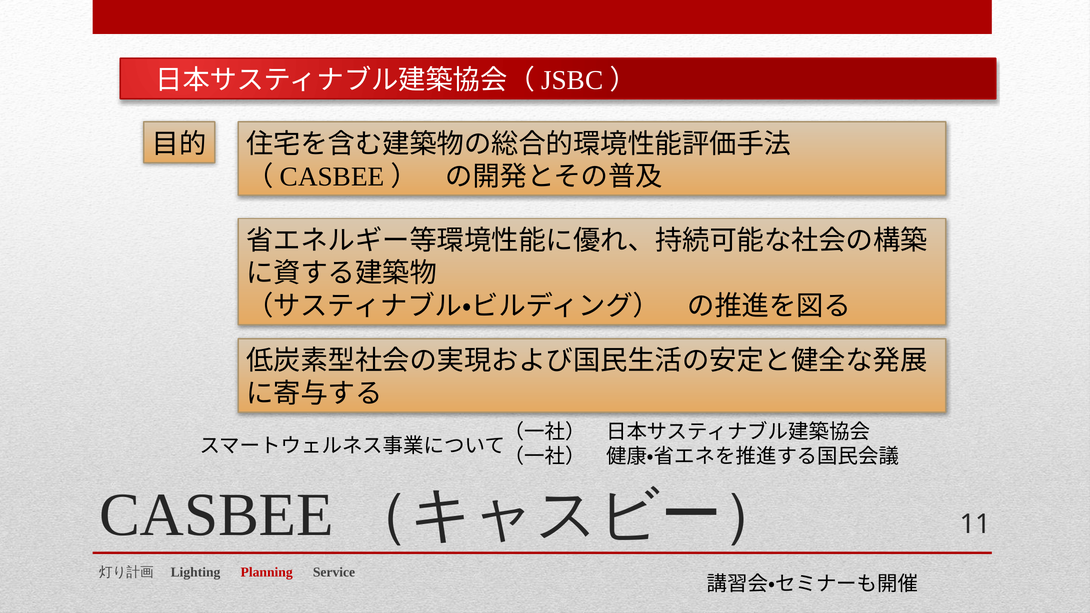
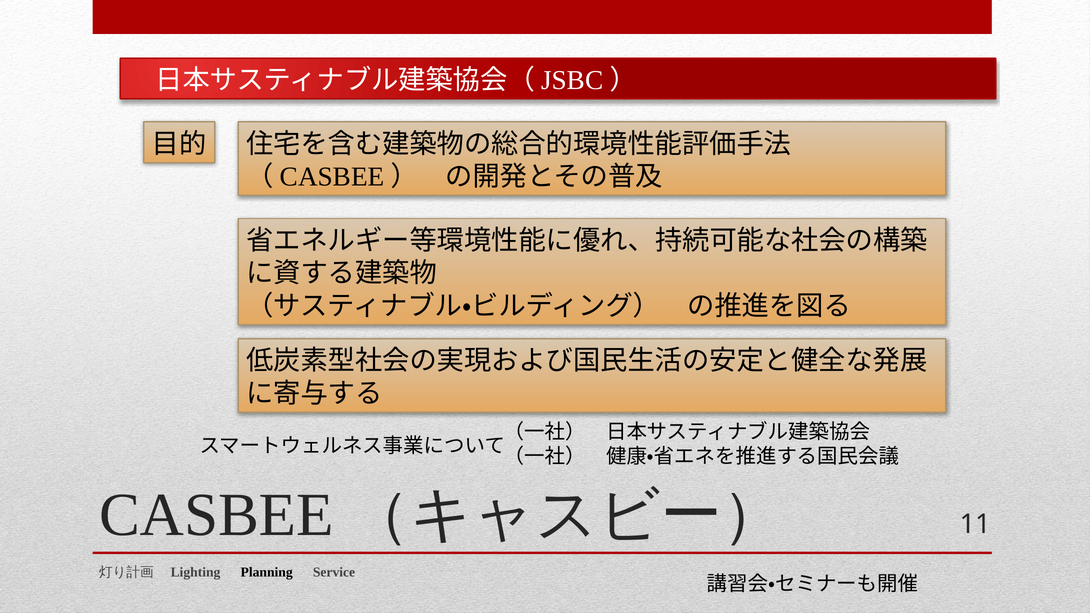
Planning colour: red -> black
